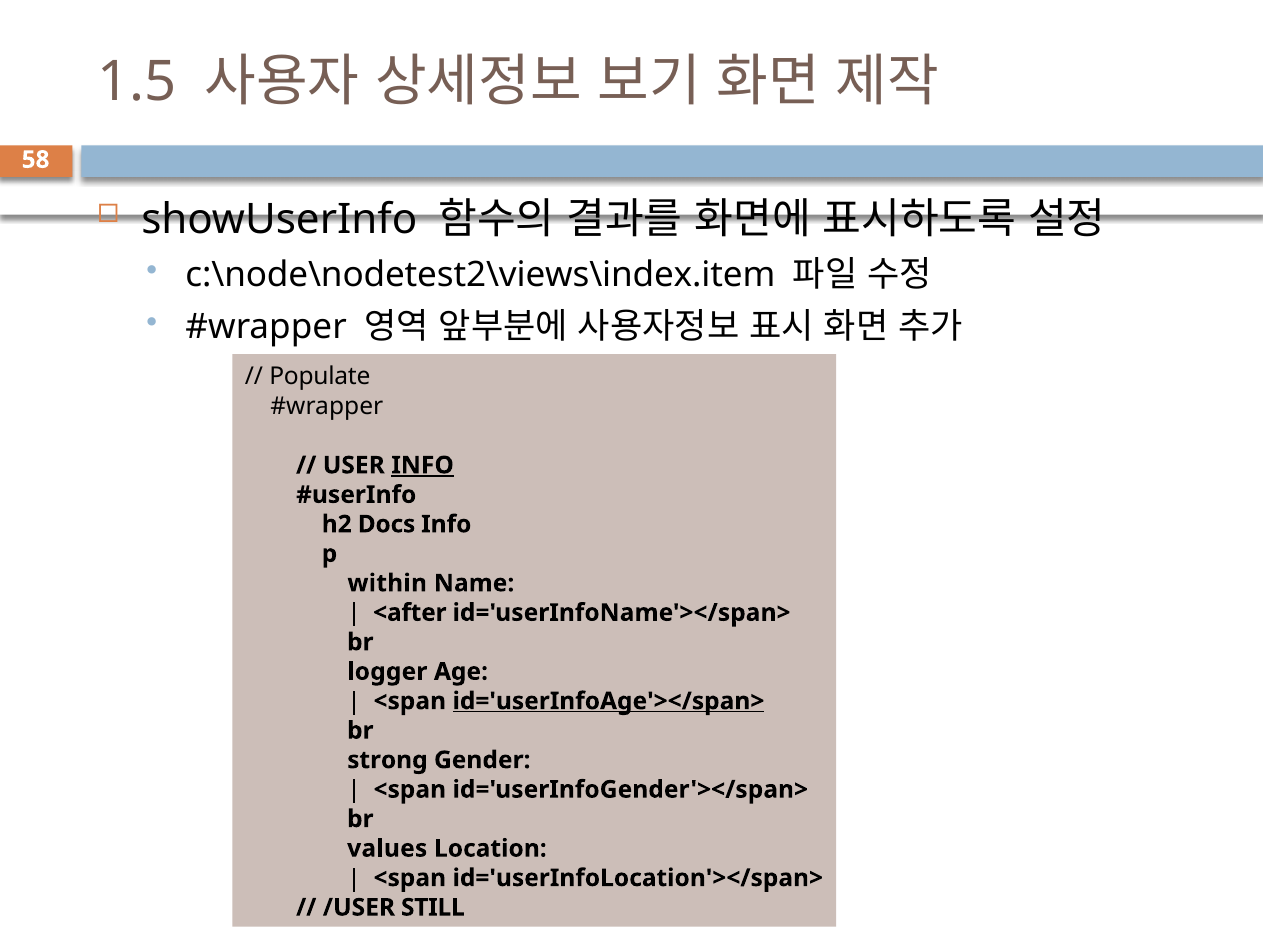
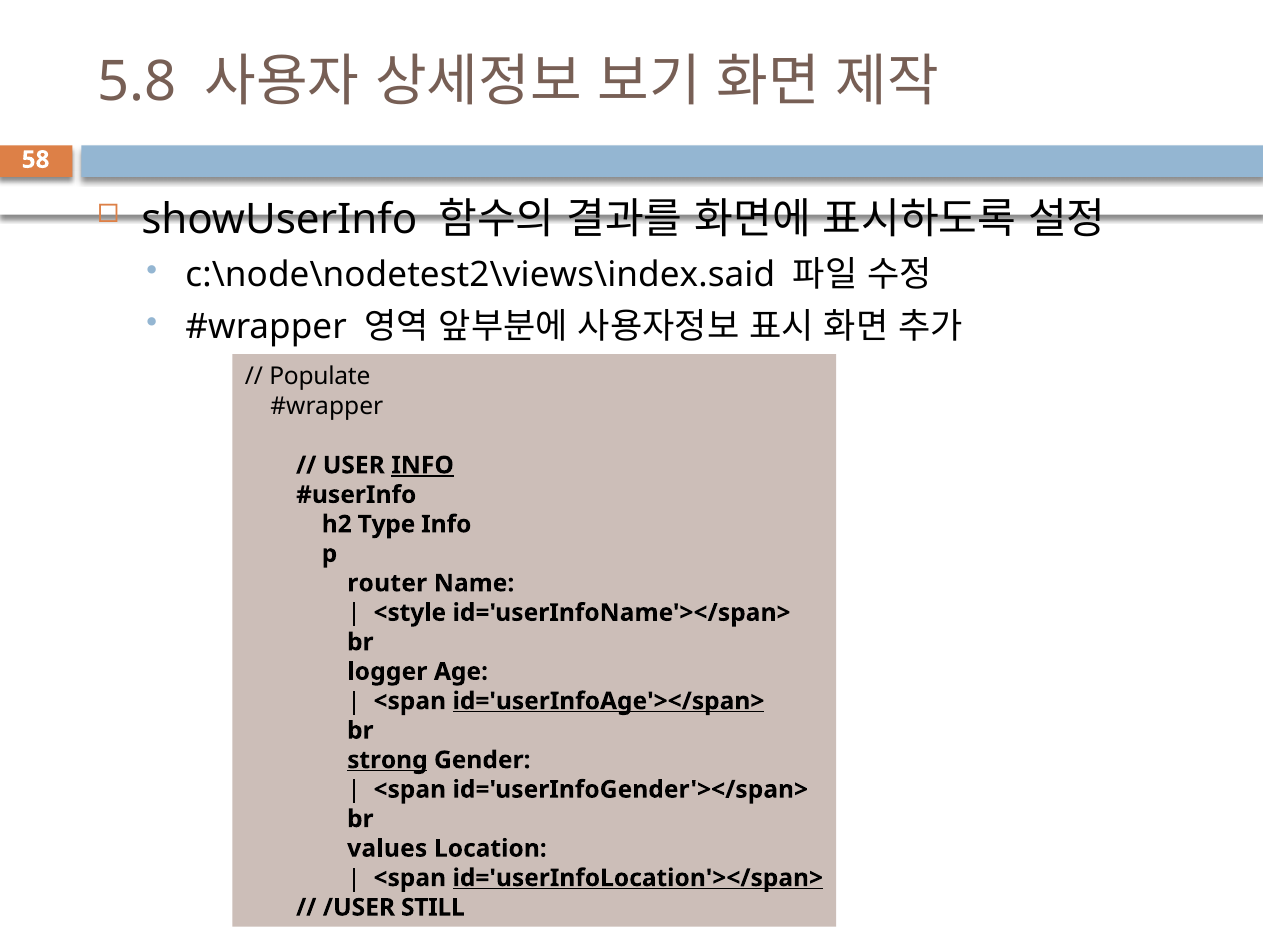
1.5: 1.5 -> 5.8
c:\node\nodetest2\views\index.item: c:\node\nodetest2\views\index.item -> c:\node\nodetest2\views\index.said
Docs: Docs -> Type
within: within -> router
<after: <after -> <style
strong underline: none -> present
id='userInfoLocation'></span> underline: none -> present
